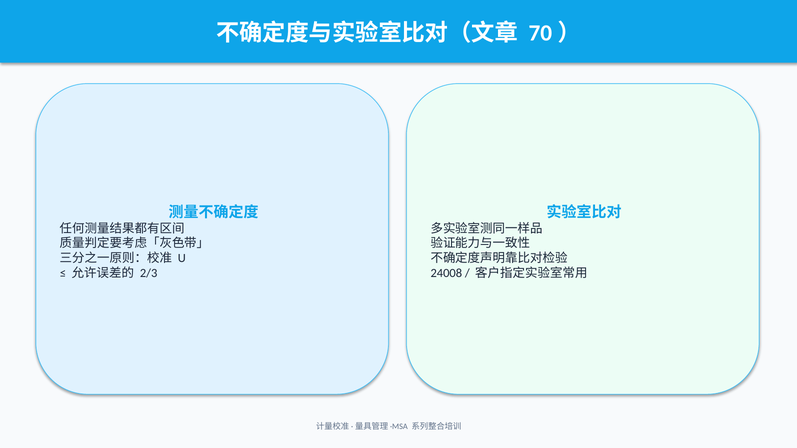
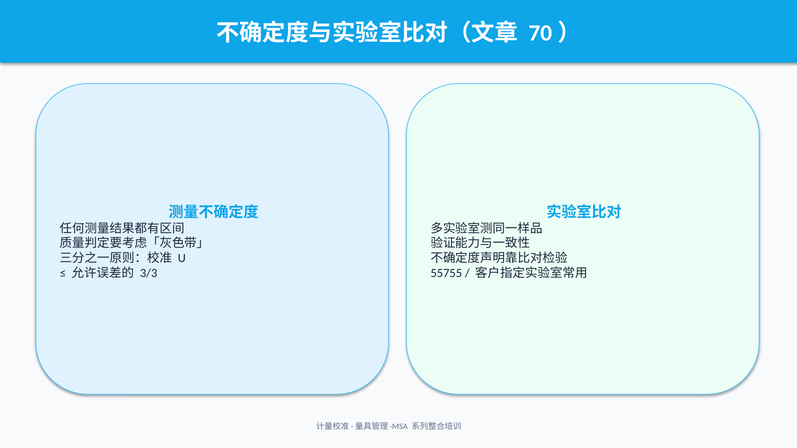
2/3: 2/3 -> 3/3
24008: 24008 -> 55755
